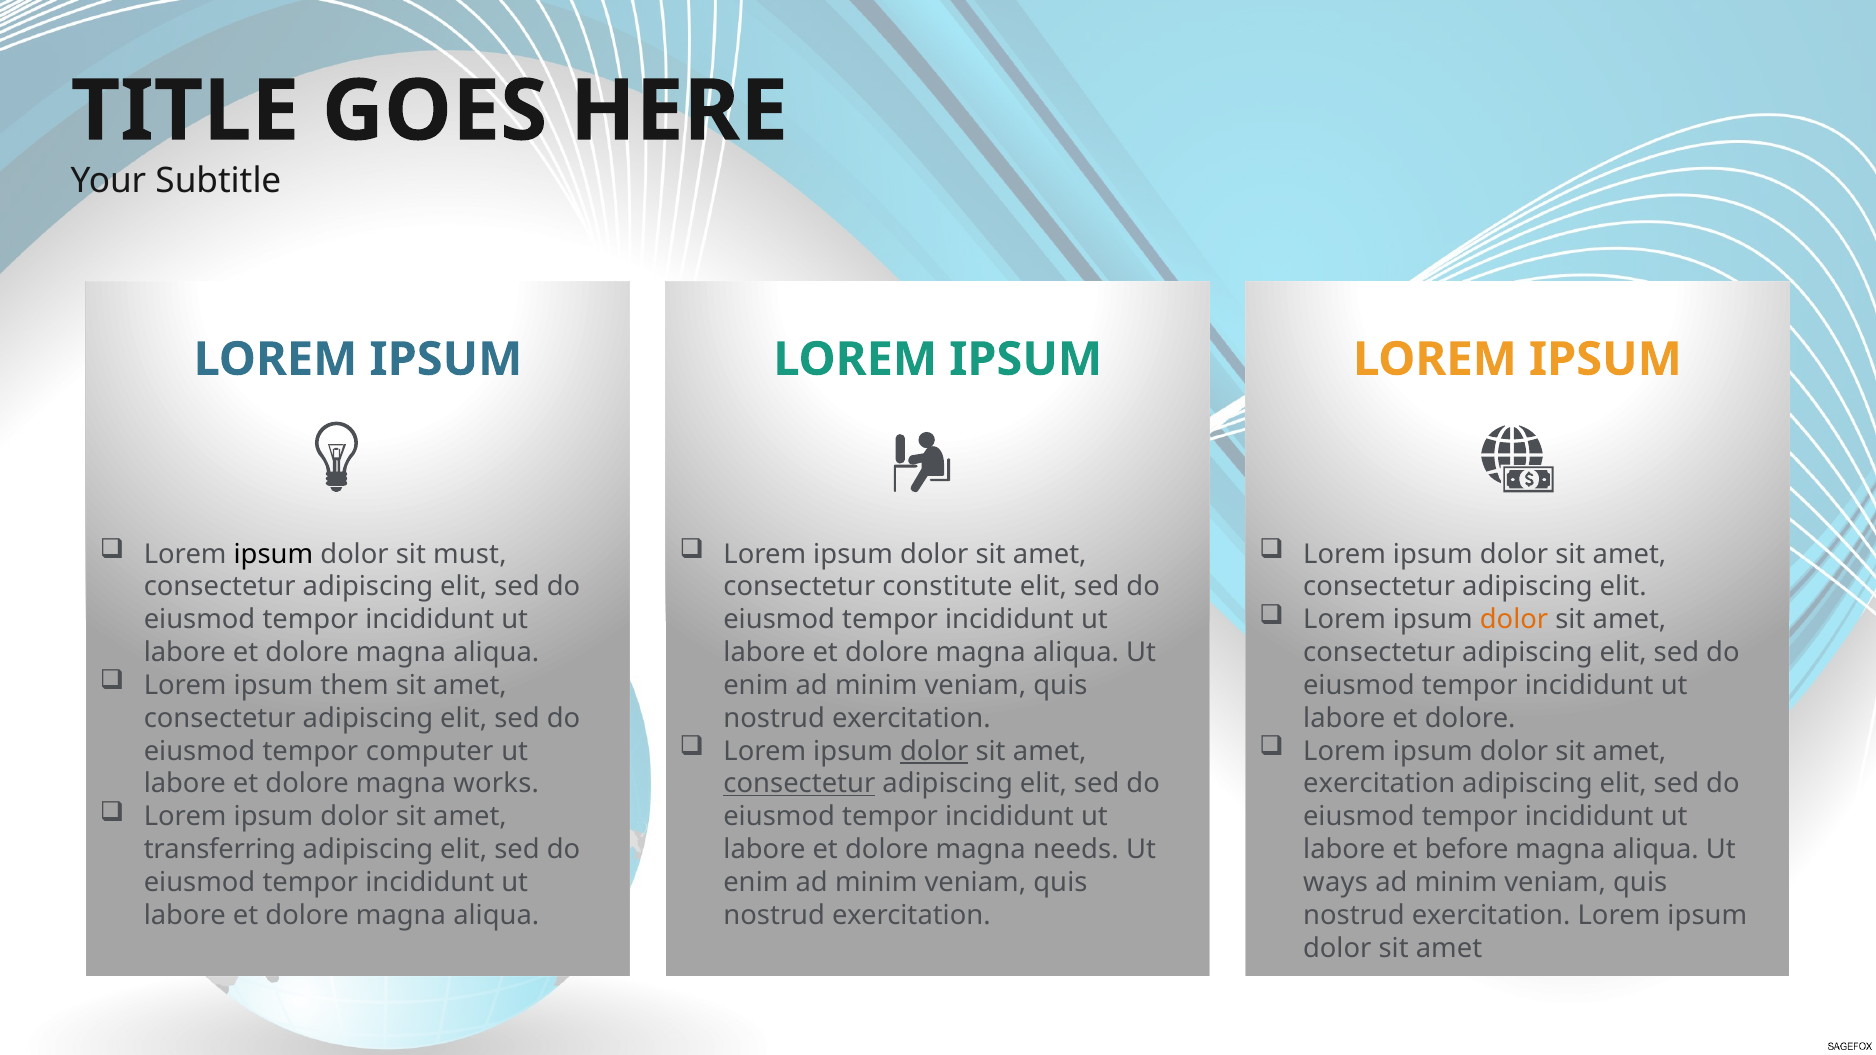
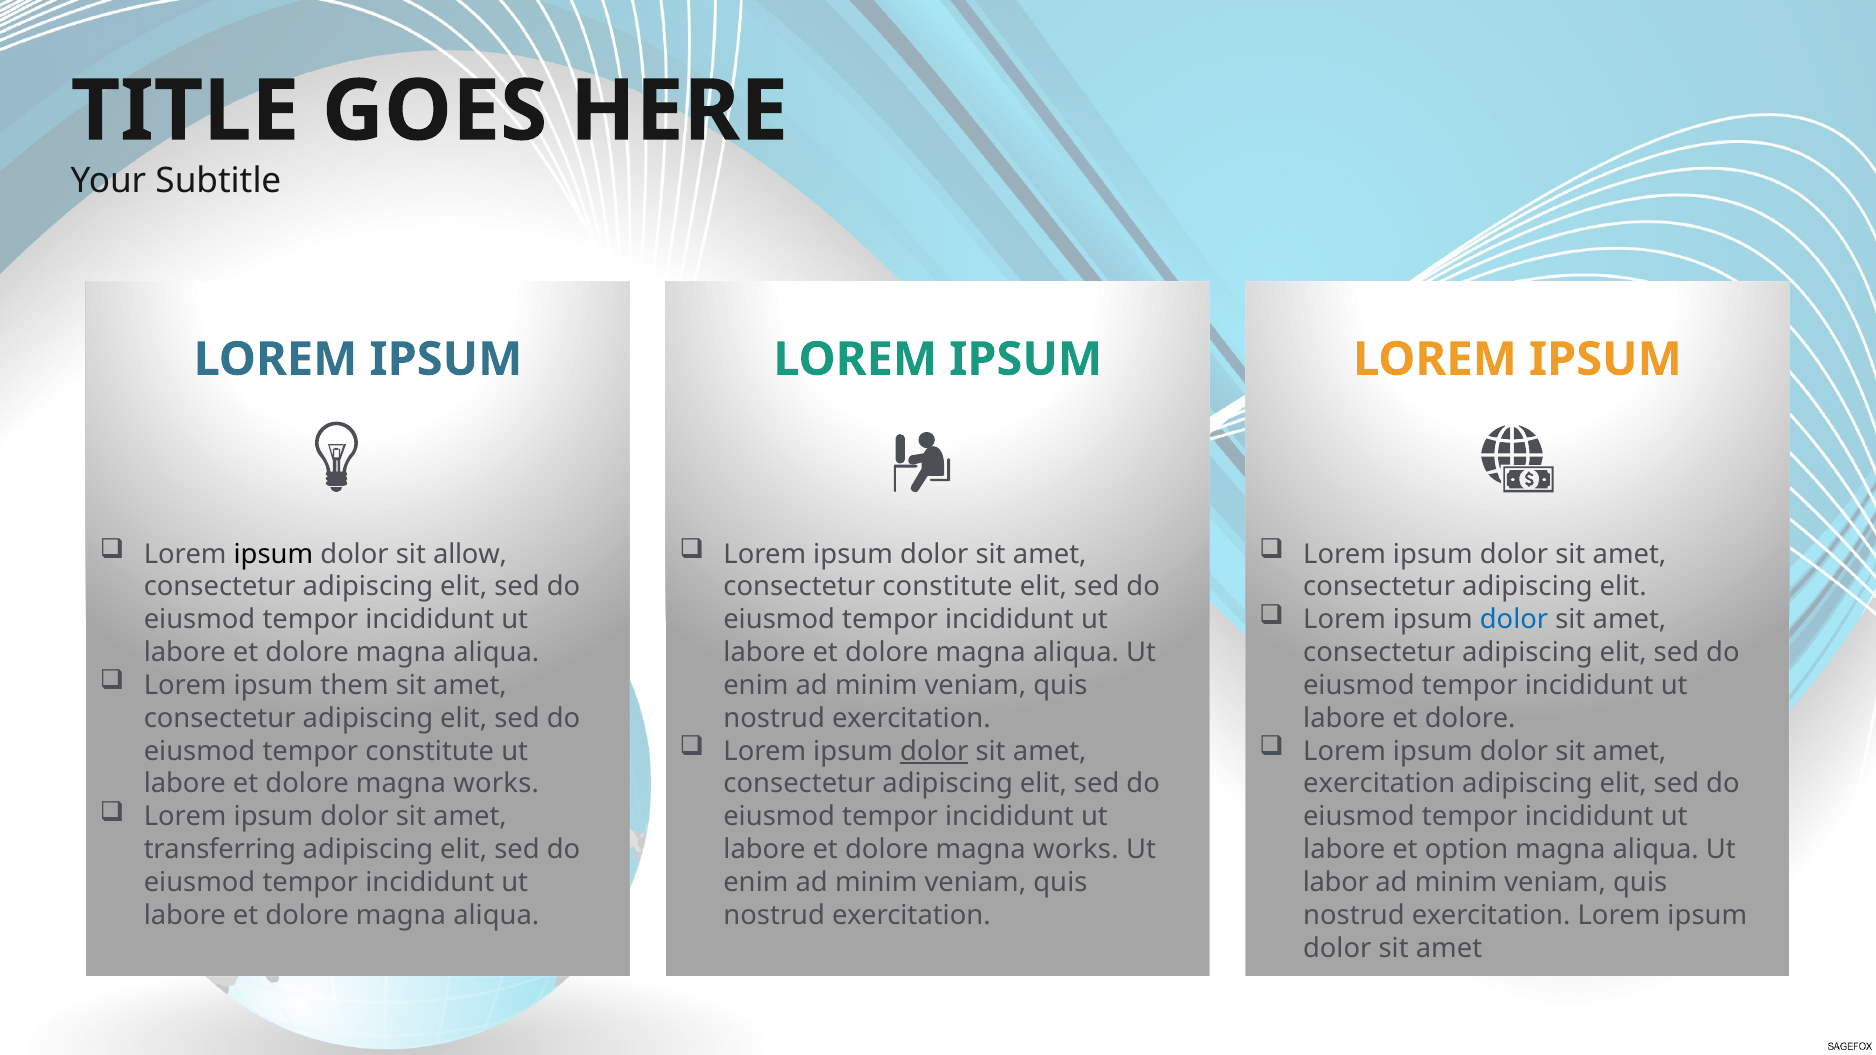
must: must -> allow
dolor at (1514, 620) colour: orange -> blue
tempor computer: computer -> constitute
consectetur at (799, 784) underline: present -> none
needs at (1076, 850): needs -> works
before: before -> option
ways: ways -> labor
